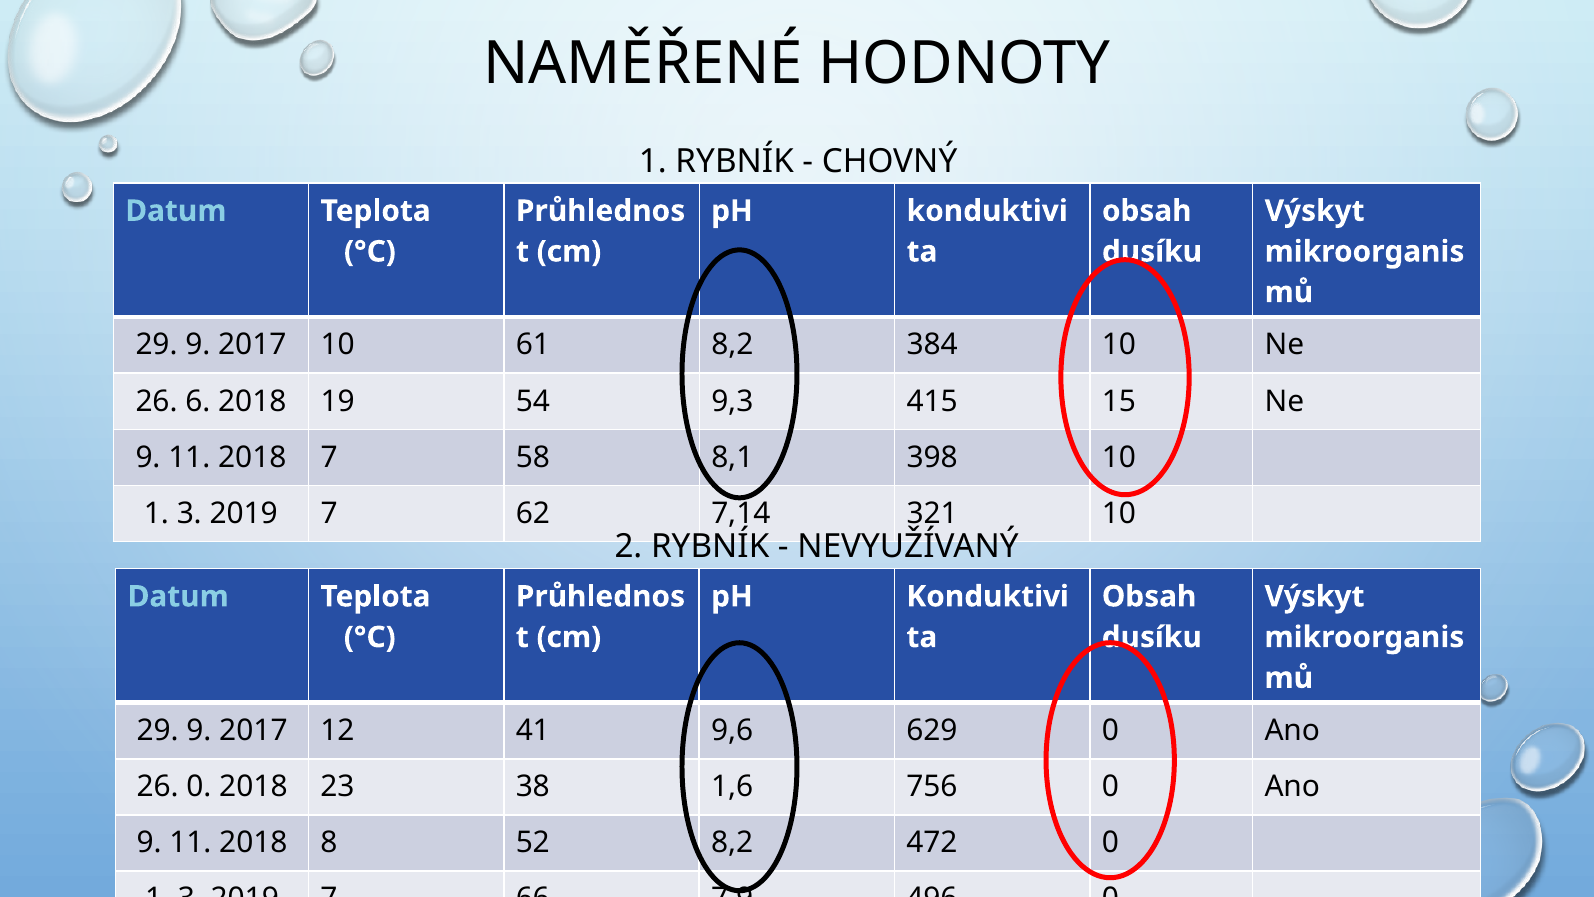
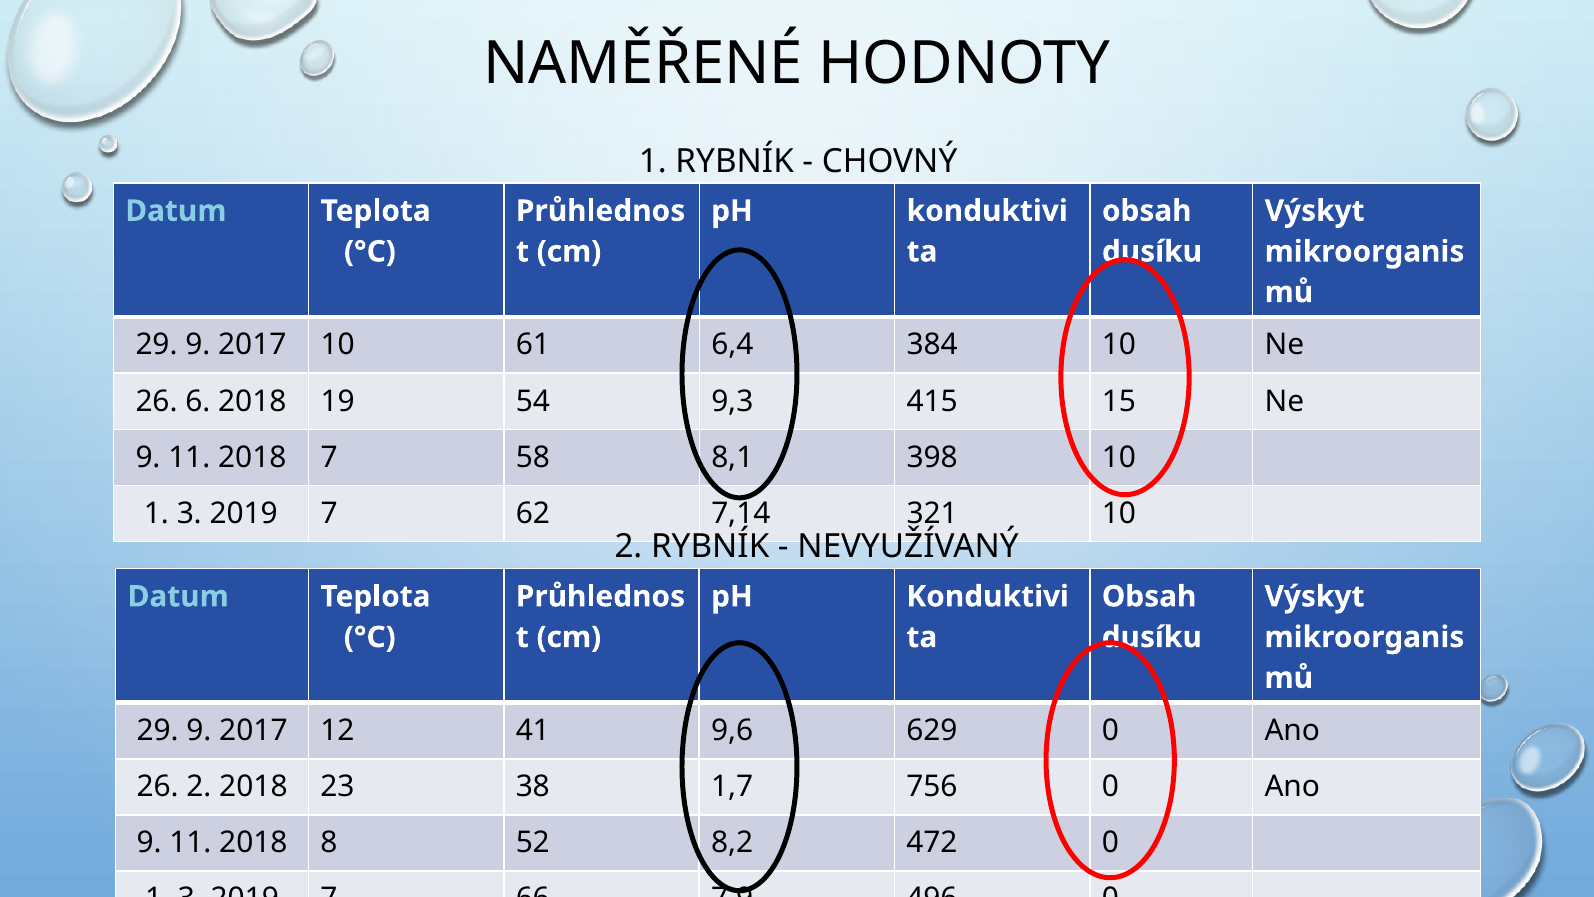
61 8,2: 8,2 -> 6,4
26 0: 0 -> 2
1,6: 1,6 -> 1,7
